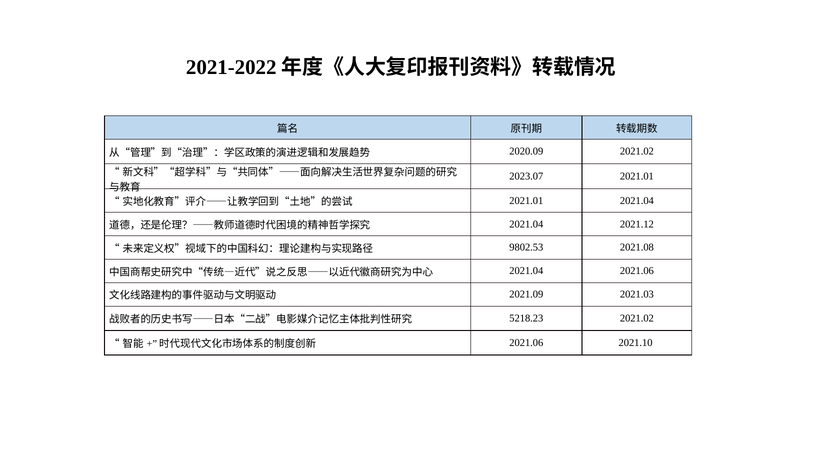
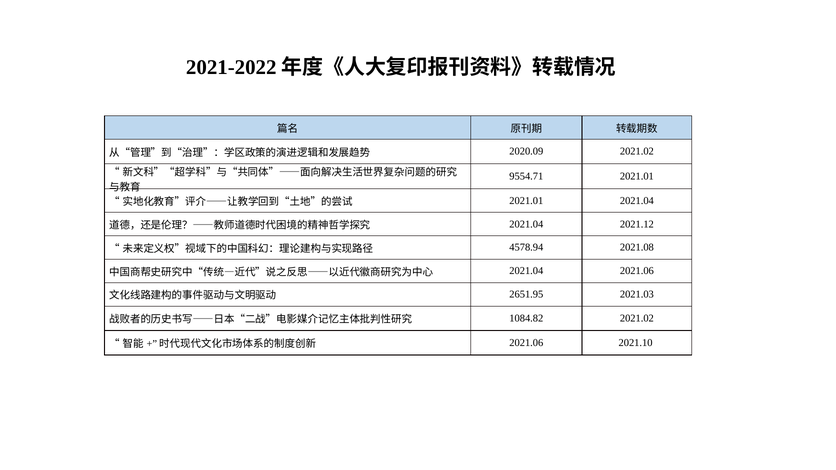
2023.07: 2023.07 -> 9554.71
9802.53: 9802.53 -> 4578.94
2021.09: 2021.09 -> 2651.95
5218.23: 5218.23 -> 1084.82
